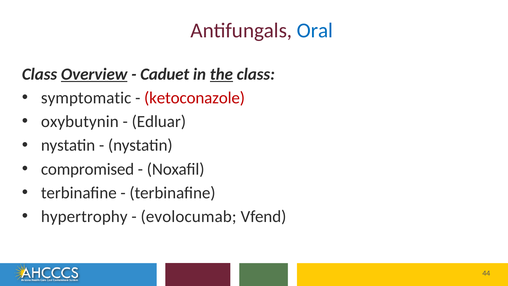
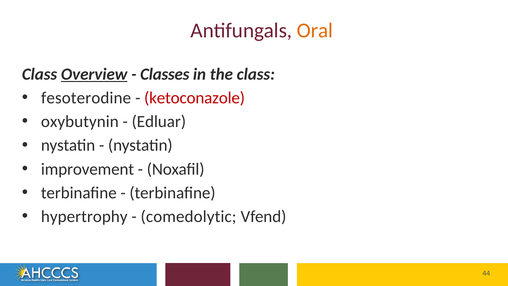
Oral colour: blue -> orange
Caduet: Caduet -> Classes
the underline: present -> none
symptomatic: symptomatic -> fesoterodine
compromised: compromised -> improvement
evolocumab: evolocumab -> comedolytic
